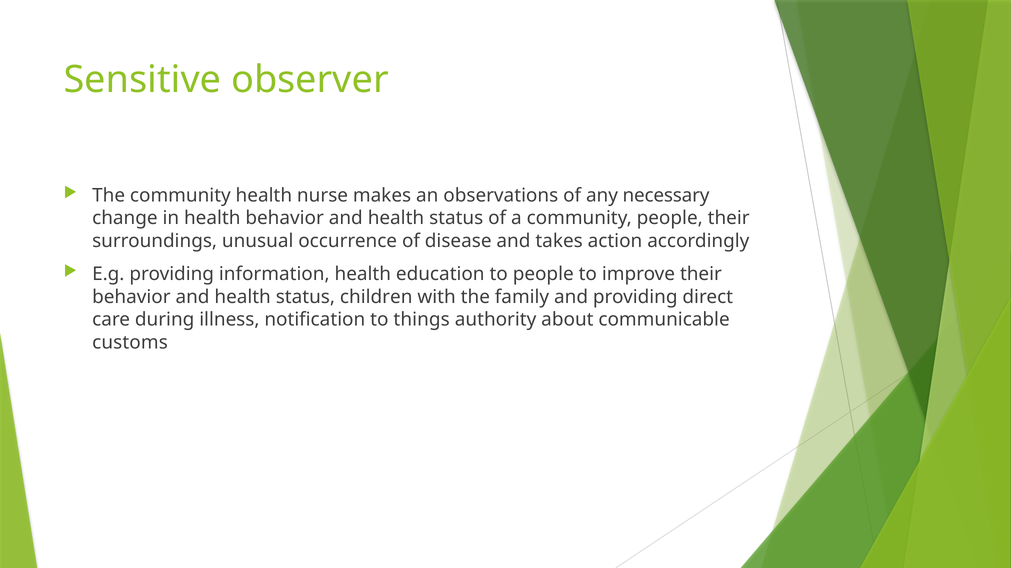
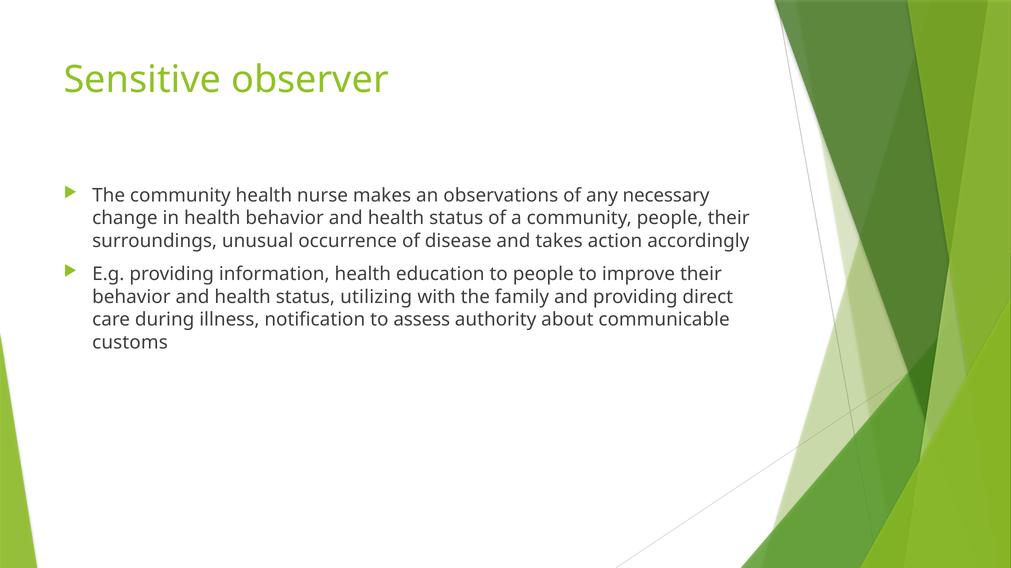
children: children -> utilizing
things: things -> assess
